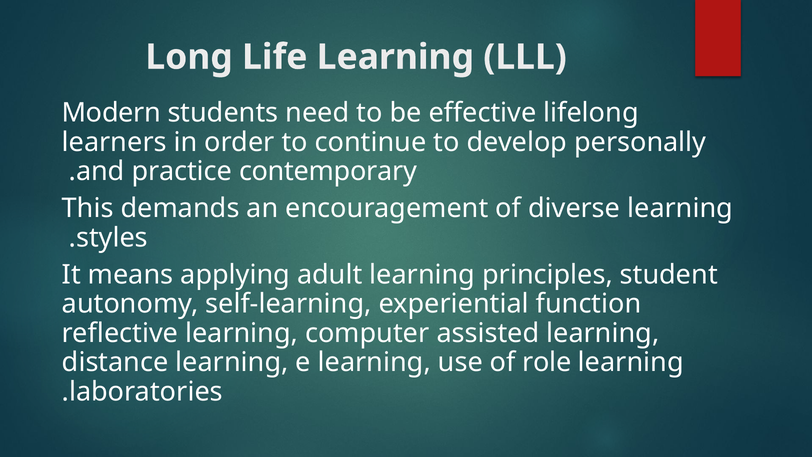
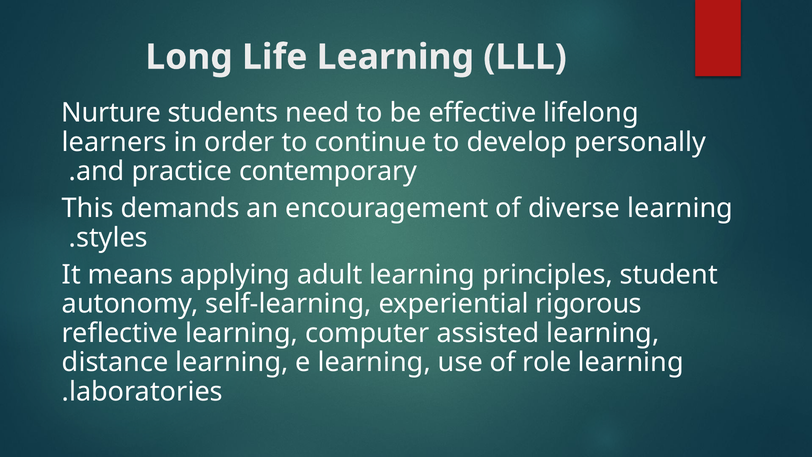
Modern: Modern -> Nurture
function: function -> rigorous
